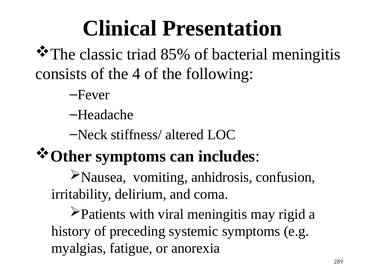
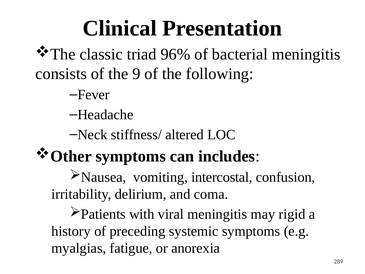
85%: 85% -> 96%
4: 4 -> 9
anhidrosis: anhidrosis -> intercostal
